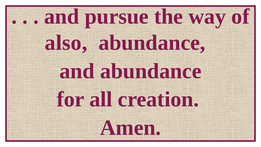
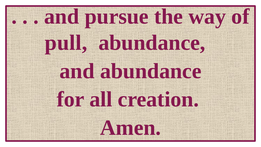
also: also -> pull
